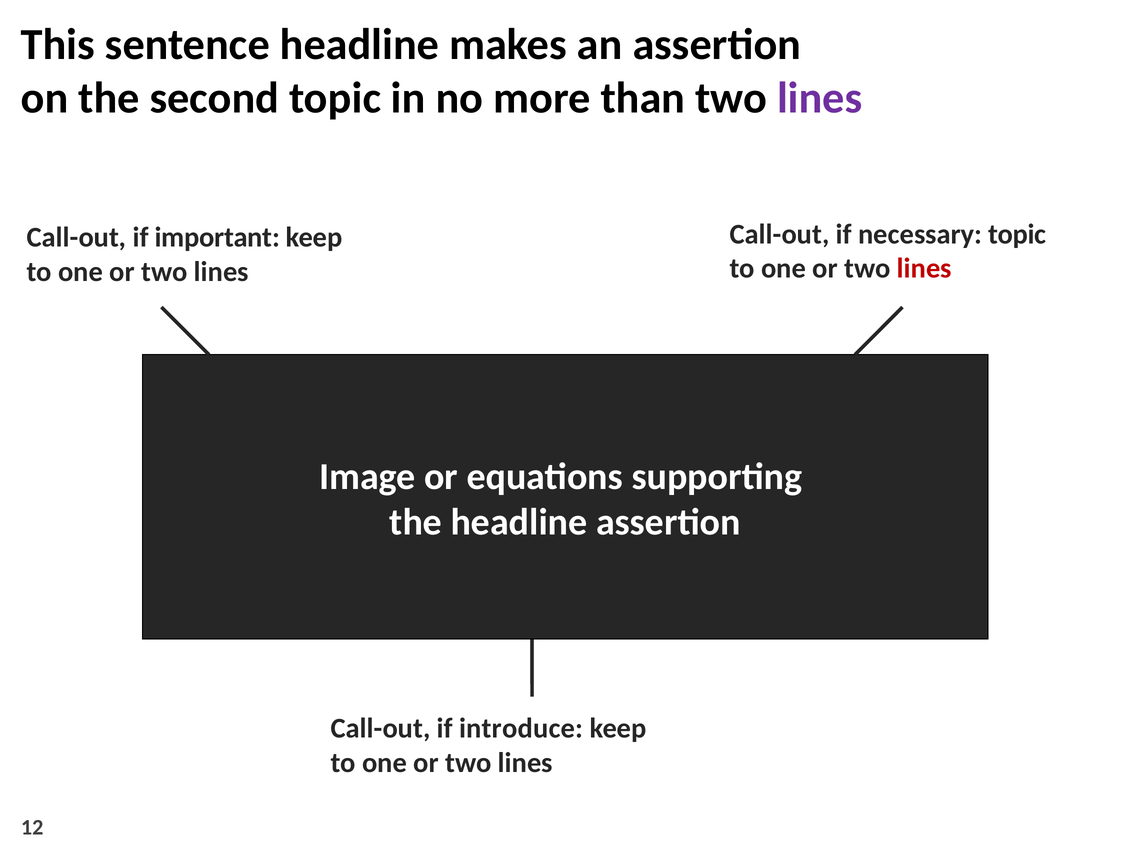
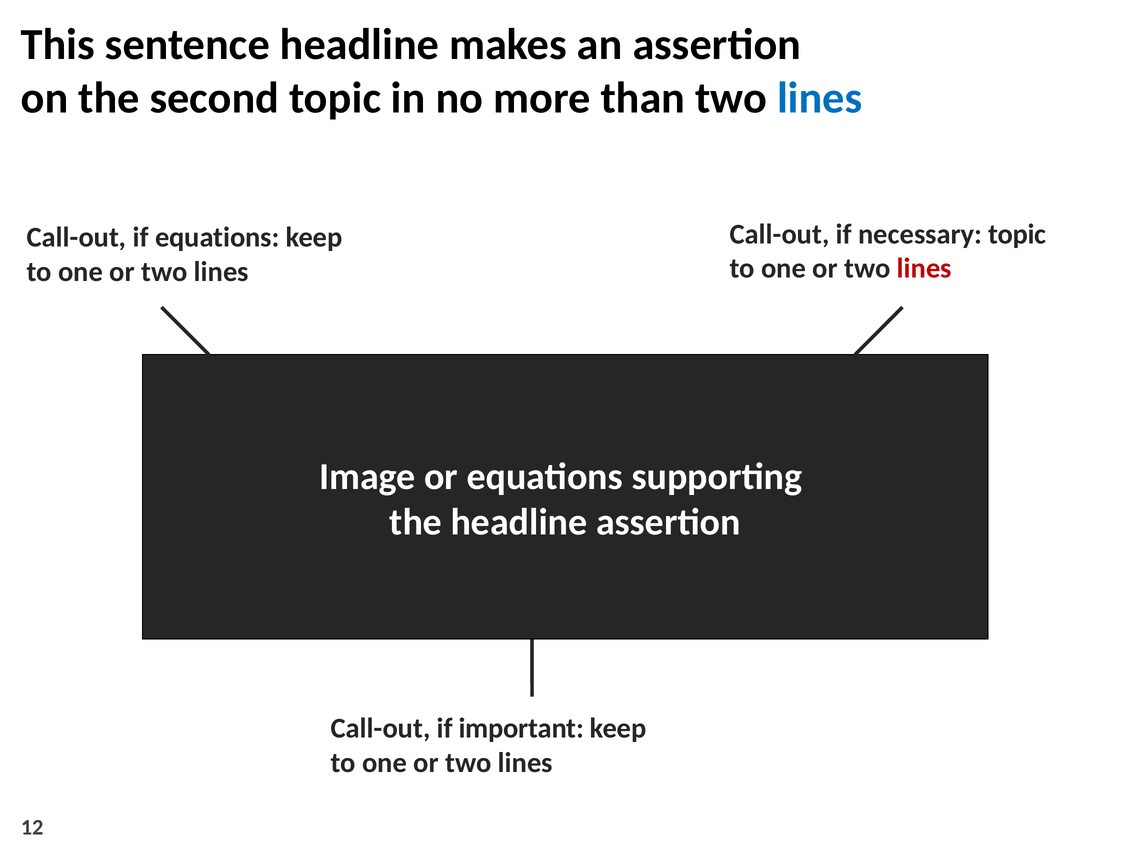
lines at (820, 98) colour: purple -> blue
if important: important -> equations
introduce: introduce -> important
